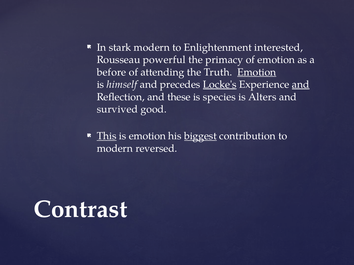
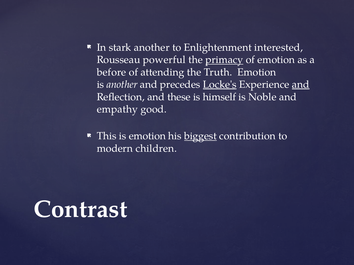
stark modern: modern -> another
primacy underline: none -> present
Emotion at (257, 72) underline: present -> none
is himself: himself -> another
species: species -> himself
Alters: Alters -> Noble
survived: survived -> empathy
This underline: present -> none
reversed: reversed -> children
